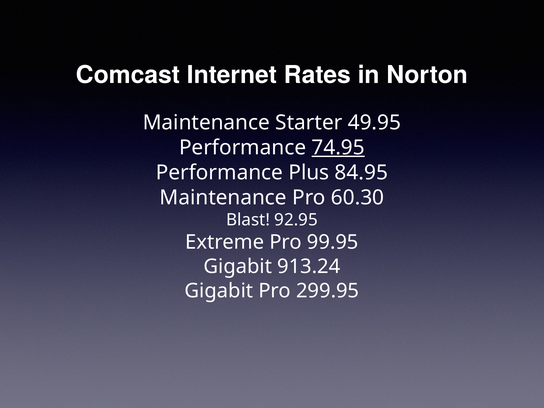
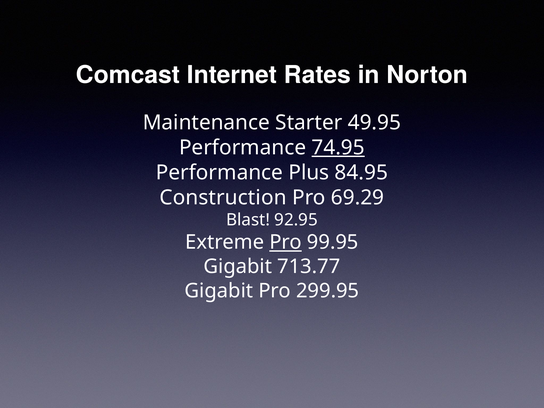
Maintenance at (223, 197): Maintenance -> Construction
60.30: 60.30 -> 69.29
Pro at (286, 242) underline: none -> present
913.24: 913.24 -> 713.77
